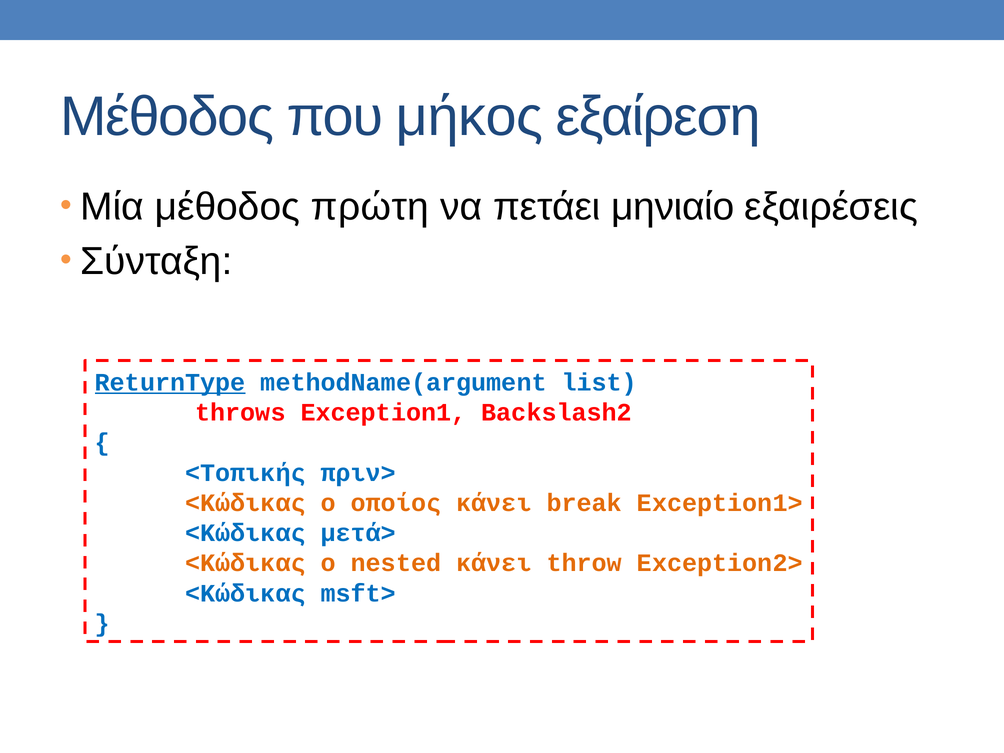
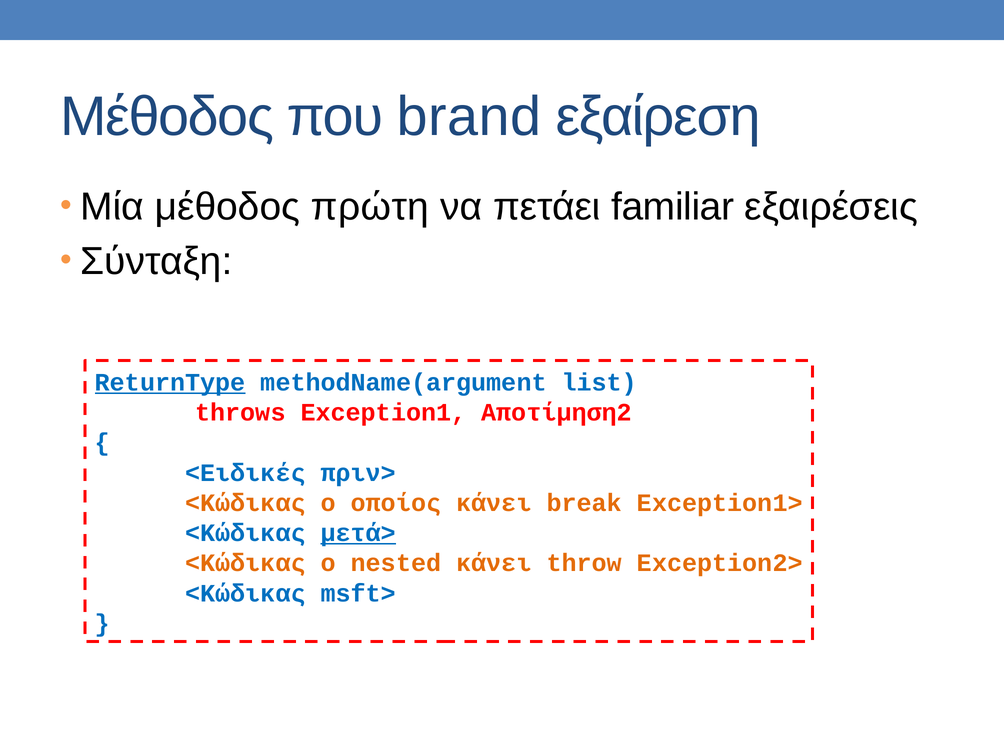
μήκος: μήκος -> brand
μηνιαίο: μηνιαίο -> familiar
Backslash2: Backslash2 -> Αποτίμηση2
<Τοπικής: <Τοπικής -> <Ειδικές
μετά> underline: none -> present
